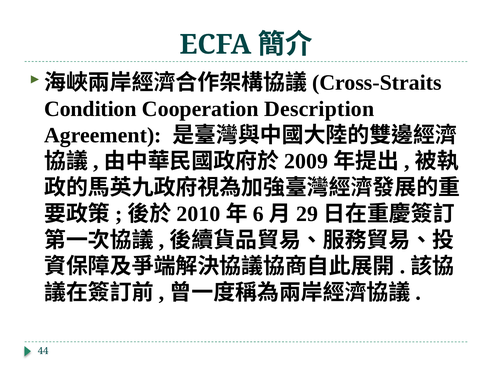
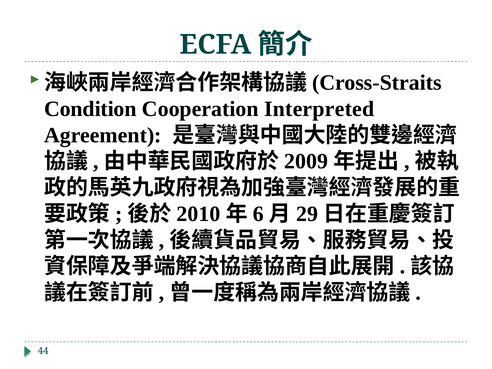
Description: Description -> Interpreted
